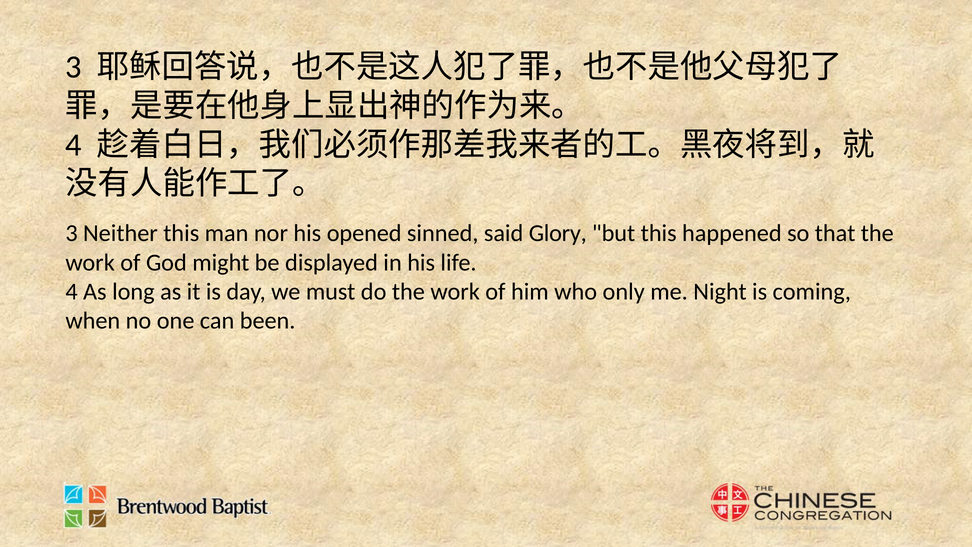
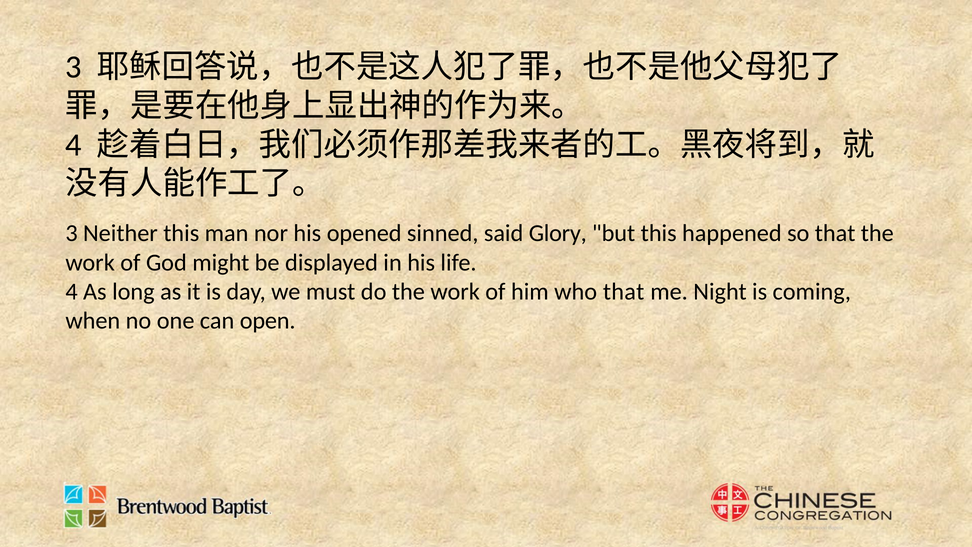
who only: only -> that
been: been -> open
